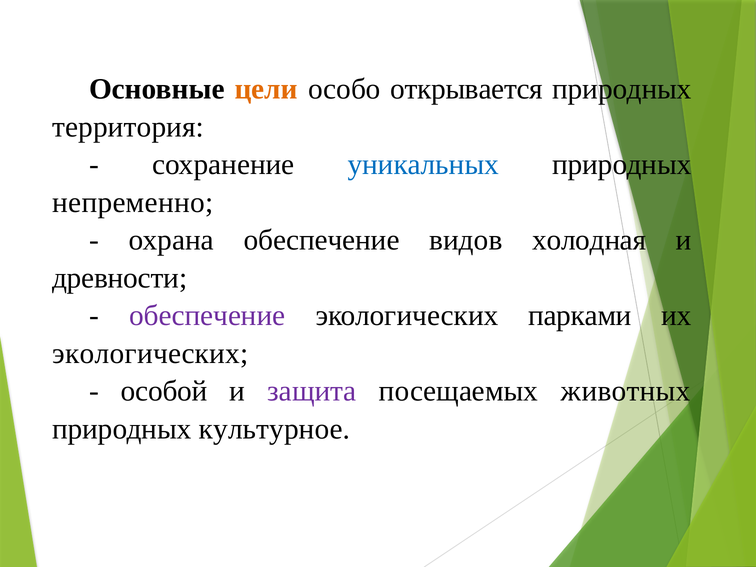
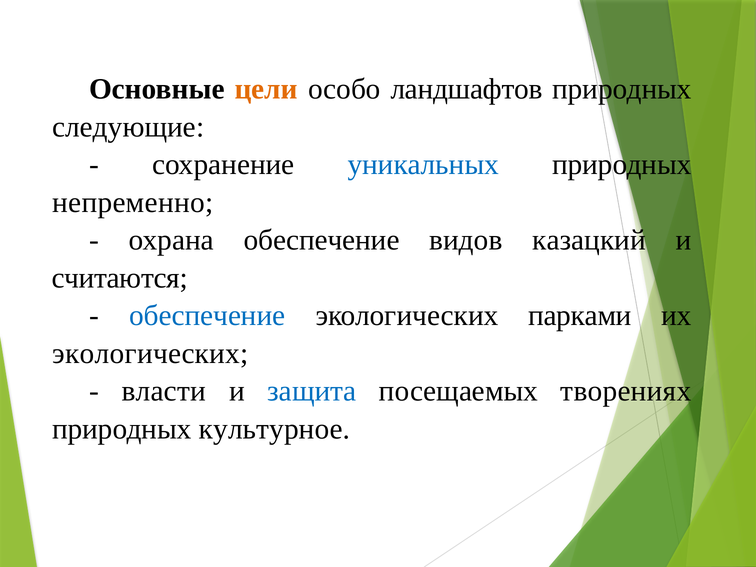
открывается: открывается -> ландшафтов
территория: территория -> следующие
холодная: холодная -> казацкий
древности: древности -> считаются
обеспечение at (207, 316) colour: purple -> blue
особой: особой -> власти
защита colour: purple -> blue
животных: животных -> творениях
